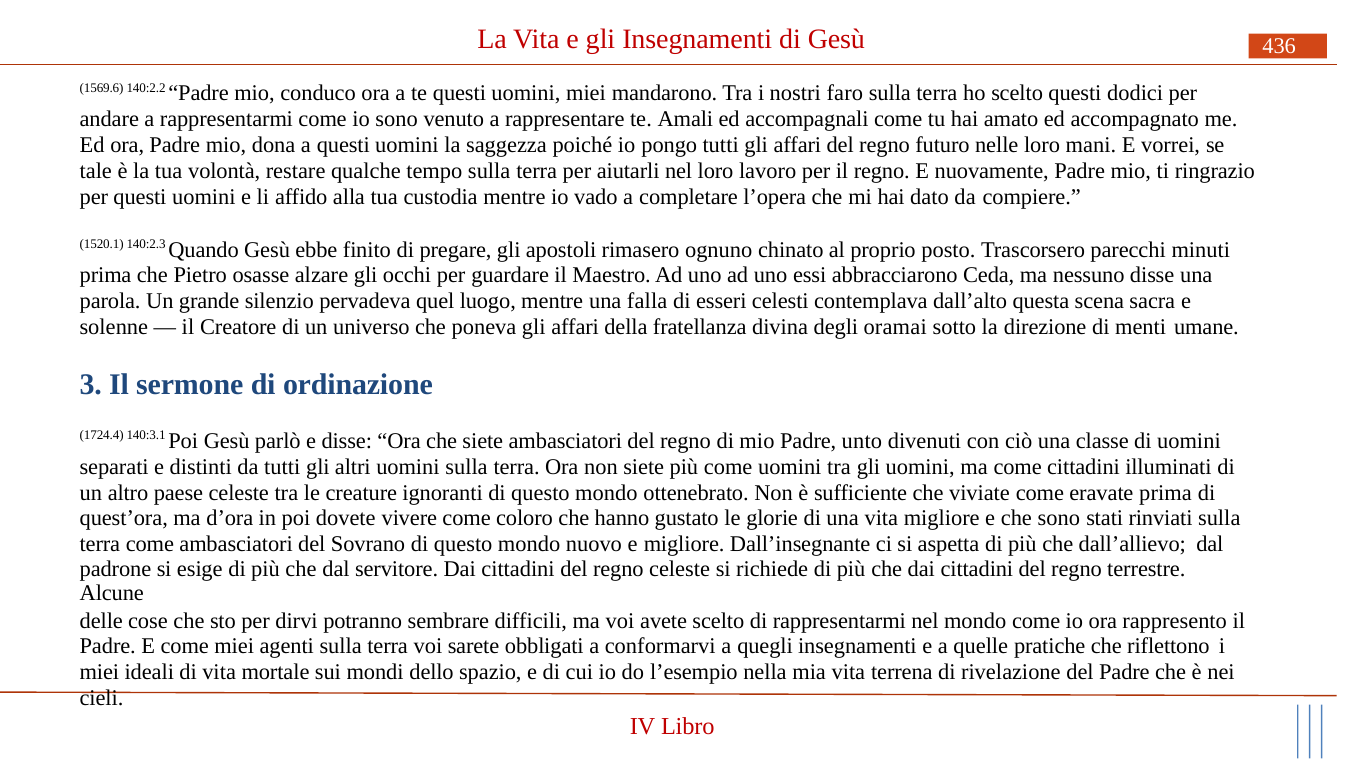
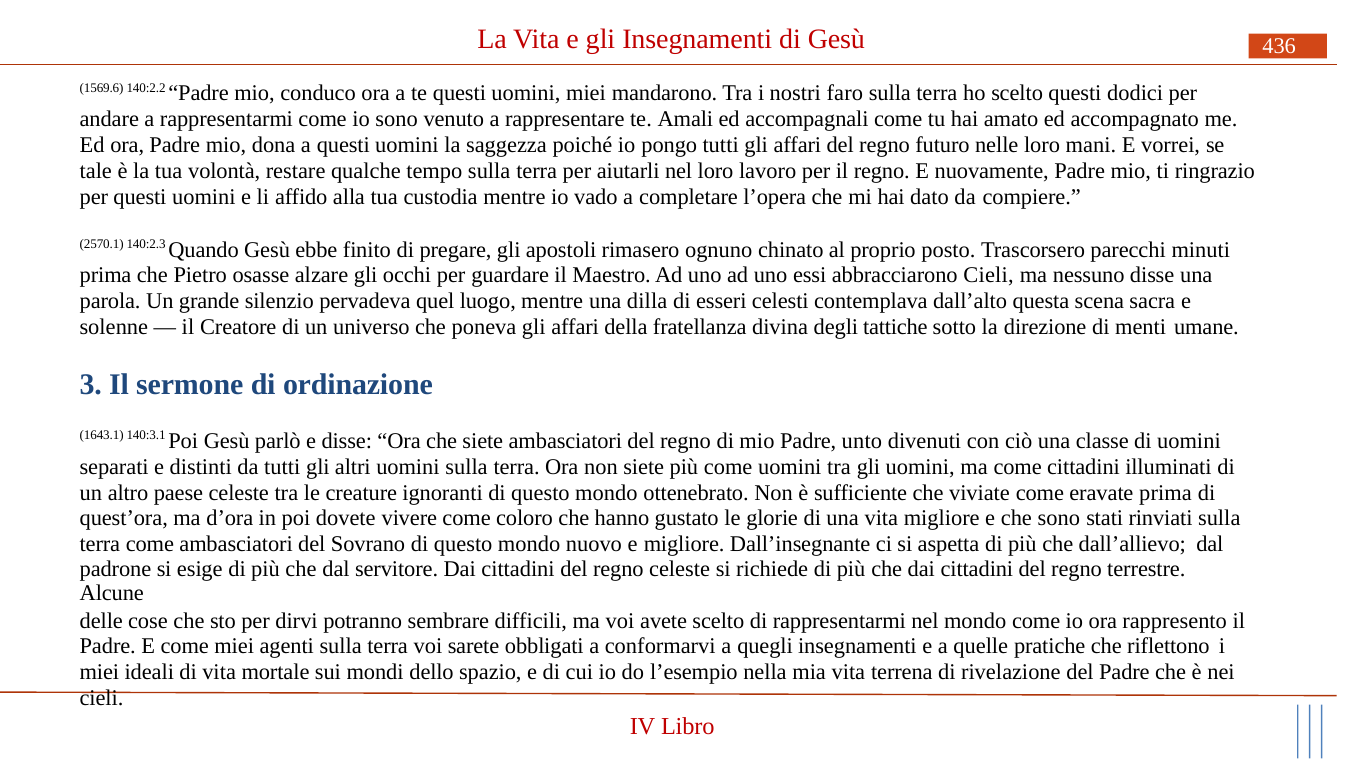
1520.1: 1520.1 -> 2570.1
abbracciarono Ceda: Ceda -> Cieli
falla: falla -> dilla
oramai: oramai -> tattiche
1724.4: 1724.4 -> 1643.1
